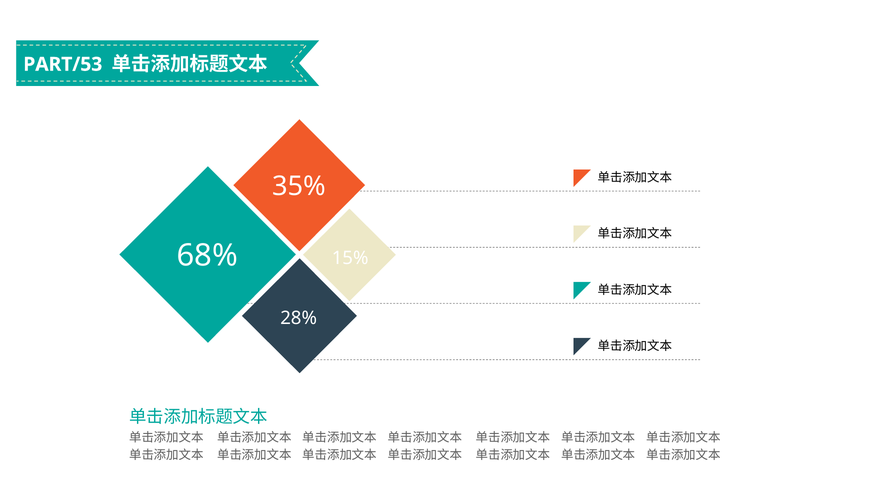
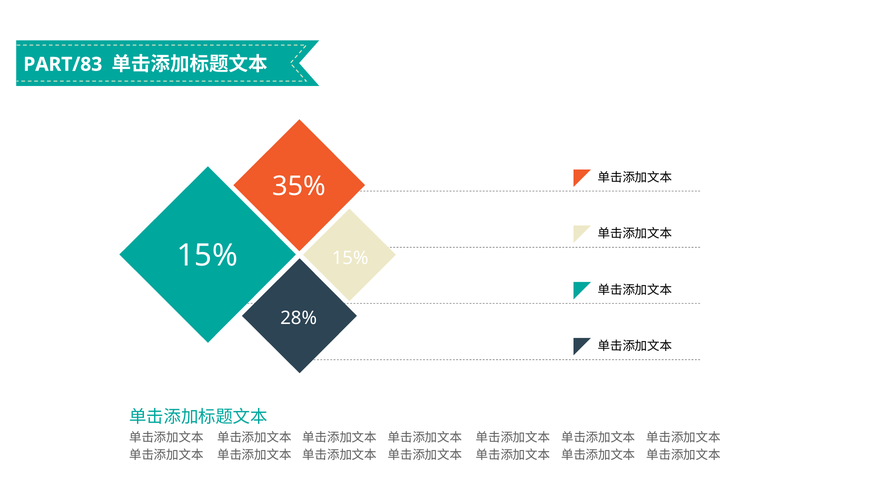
PART/53: PART/53 -> PART/83
68% at (207, 256): 68% -> 15%
